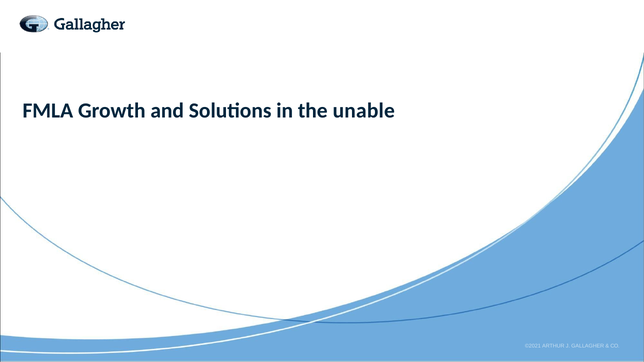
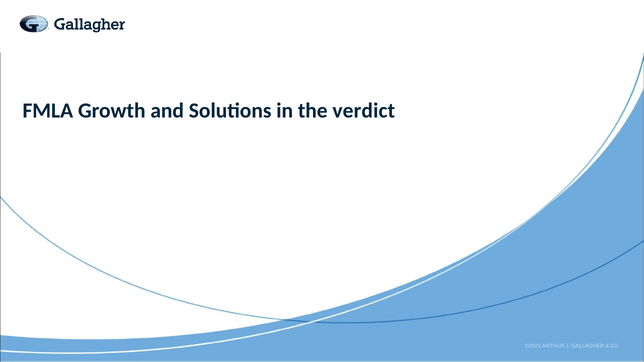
unable: unable -> verdict
